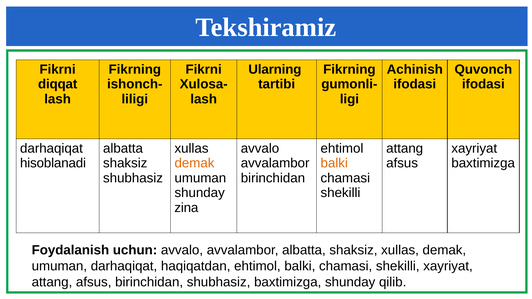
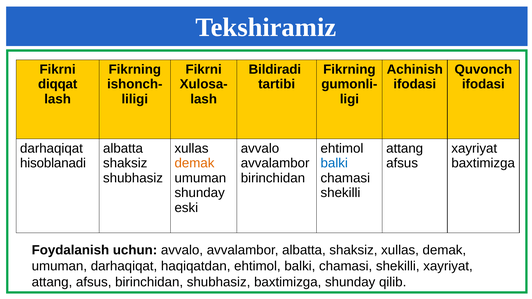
Ularning: Ularning -> Bildiradi
balki at (334, 163) colour: orange -> blue
zina: zina -> eski
